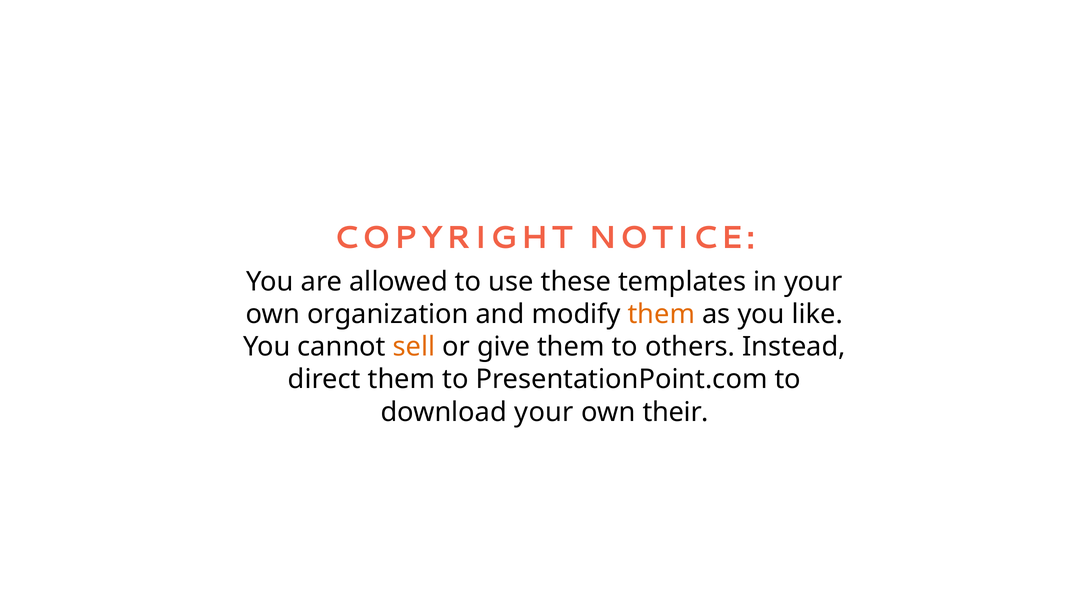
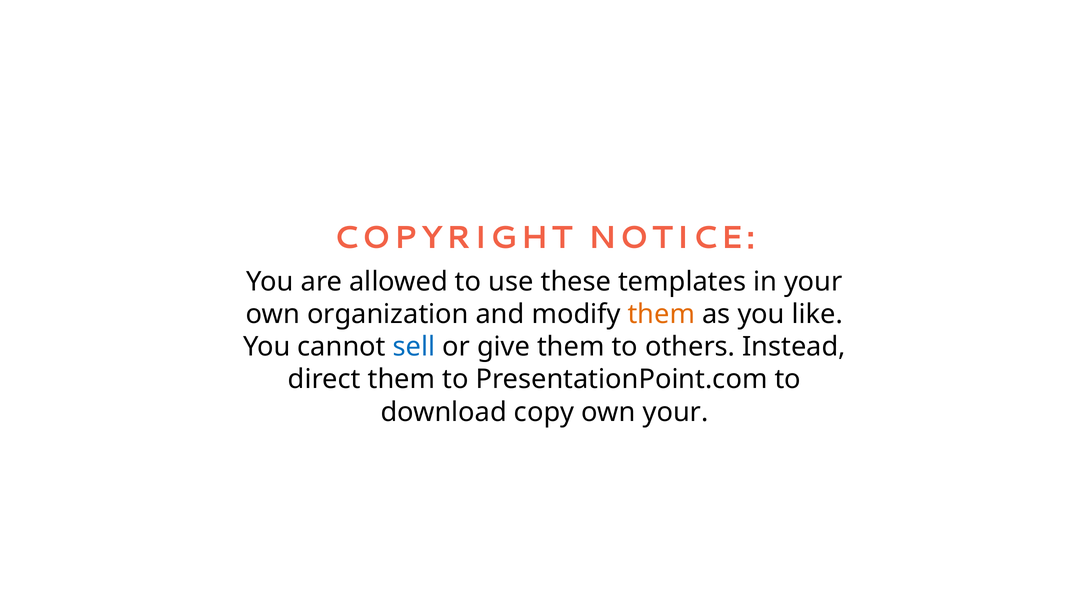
sell colour: orange -> blue
download your: your -> copy
own their: their -> your
